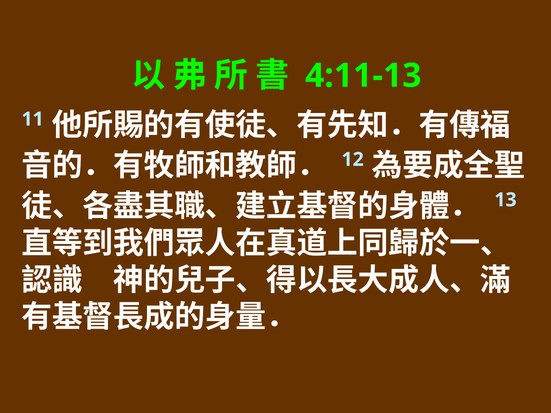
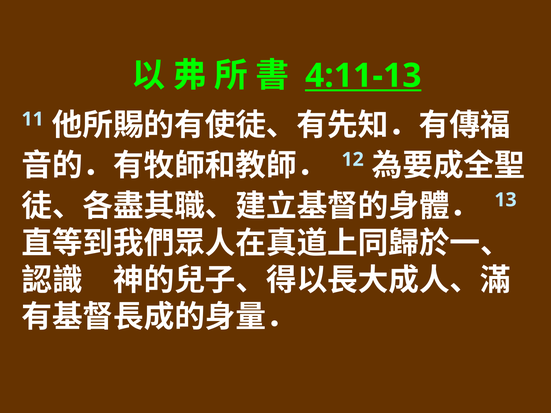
4:11-13 underline: none -> present
